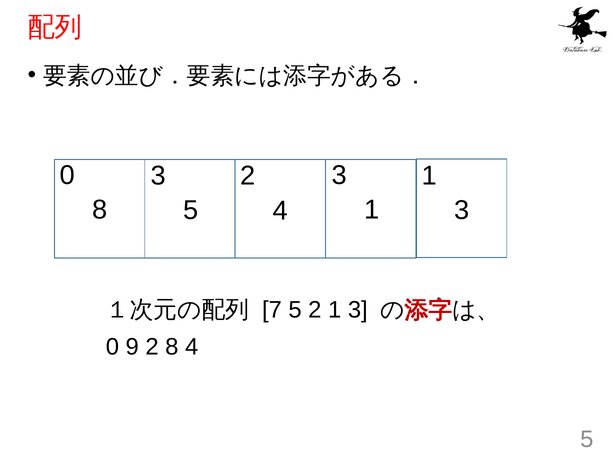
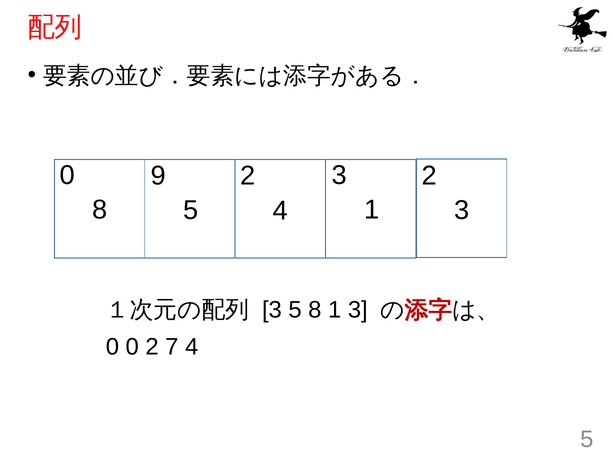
0 3: 3 -> 9
3 1: 1 -> 2
7 at (272, 310): 7 -> 3
5 2: 2 -> 8
0 9: 9 -> 0
2 8: 8 -> 7
